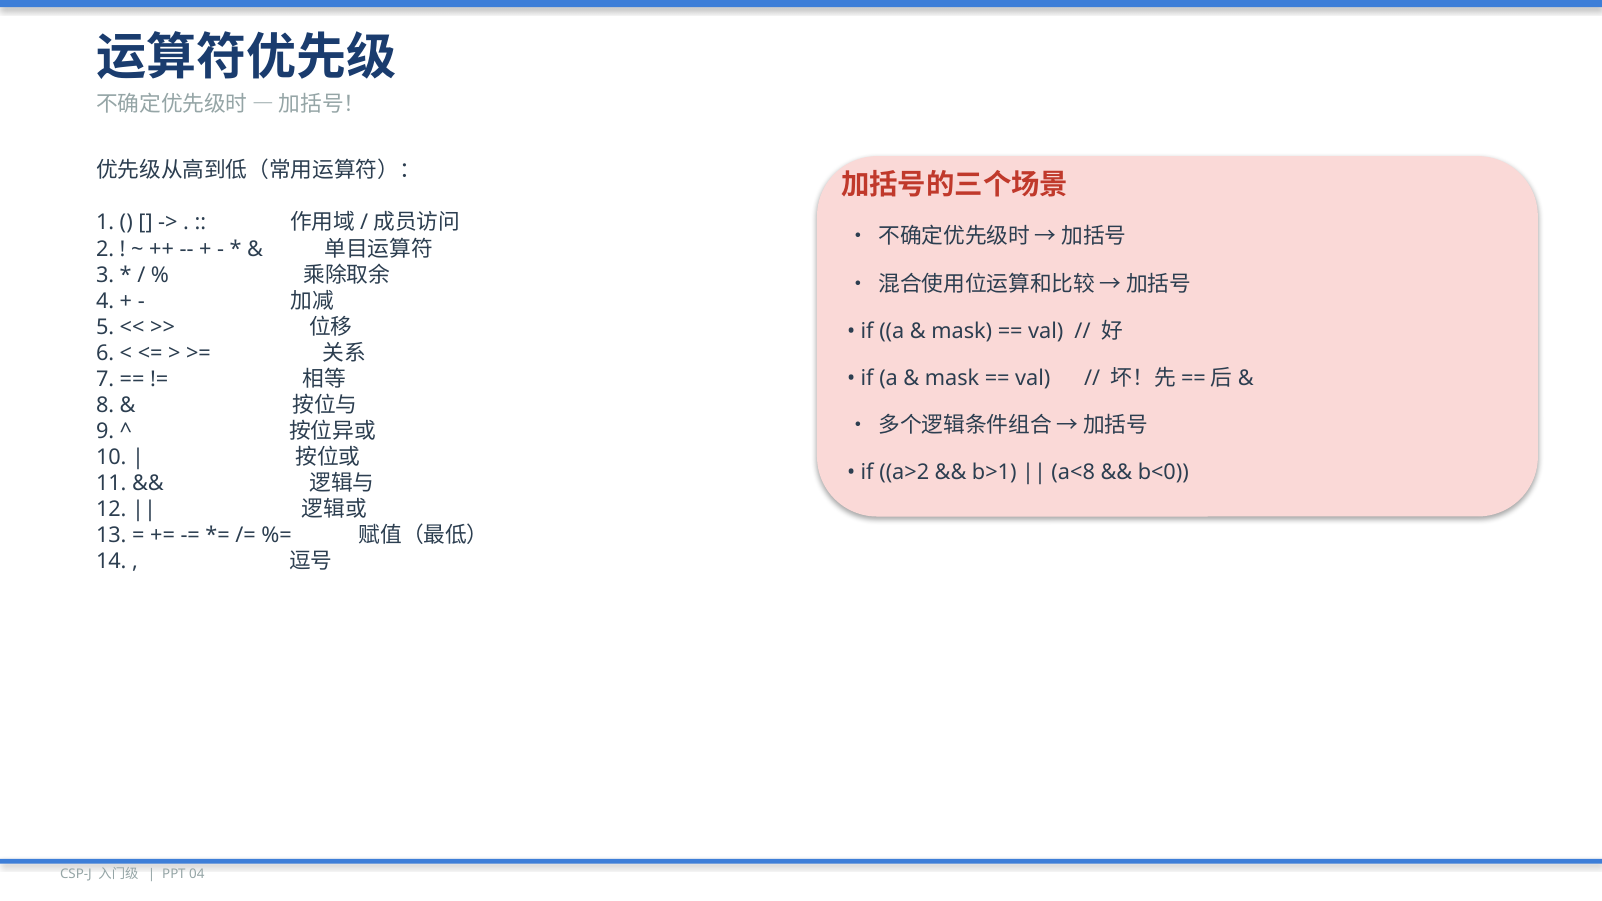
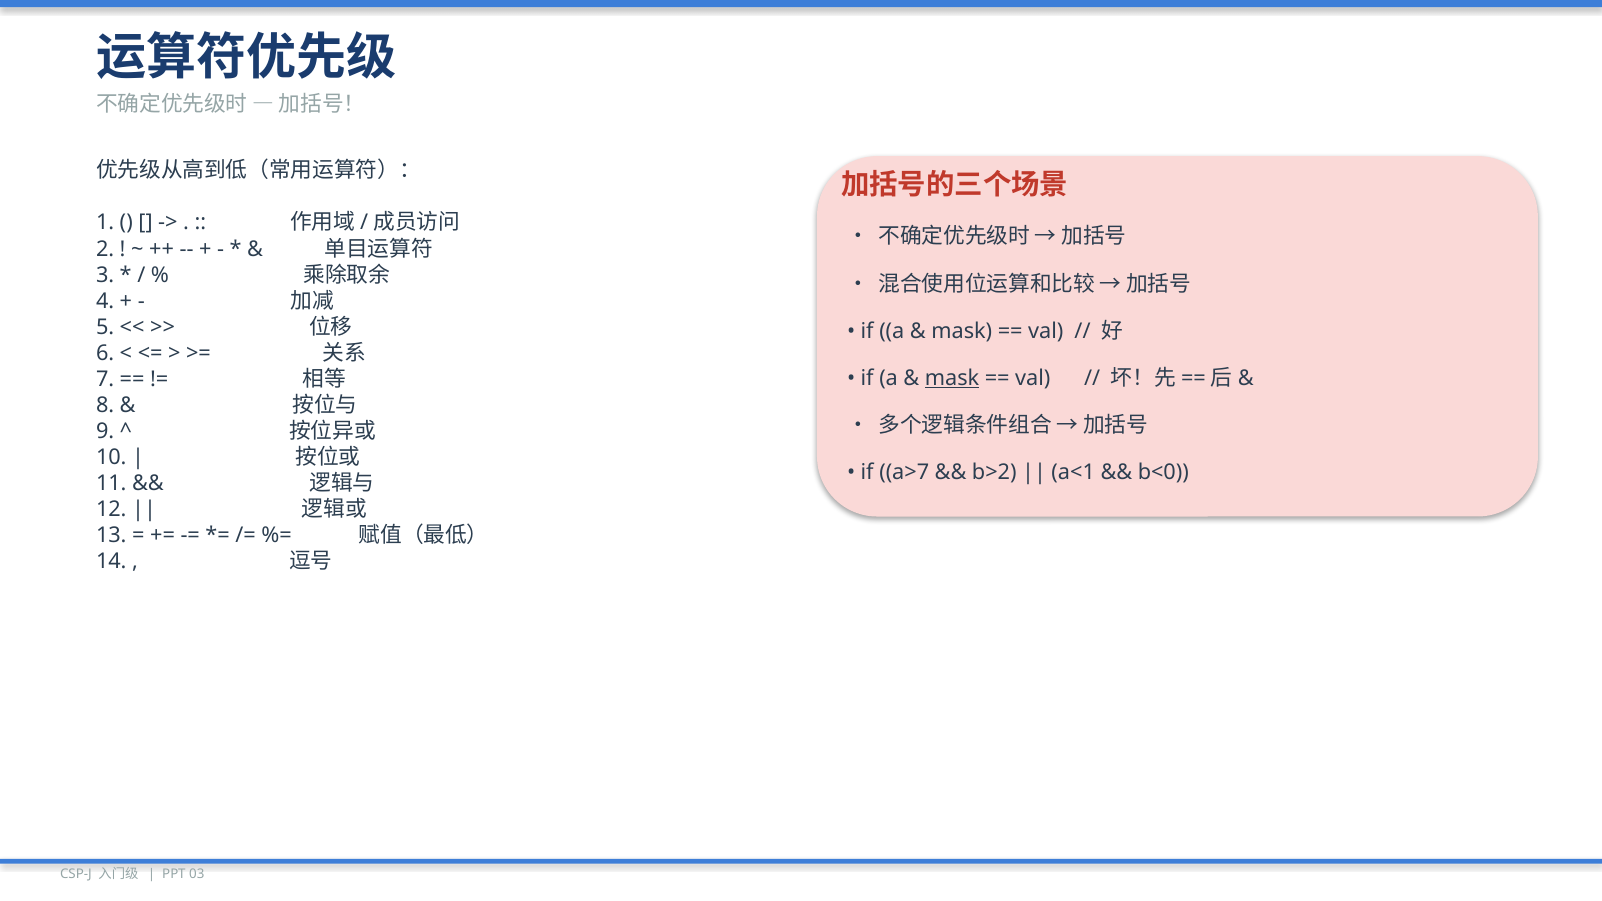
mask at (952, 378) underline: none -> present
a>2: a>2 -> a>7
b>1: b>1 -> b>2
a<8: a<8 -> a<1
04: 04 -> 03
